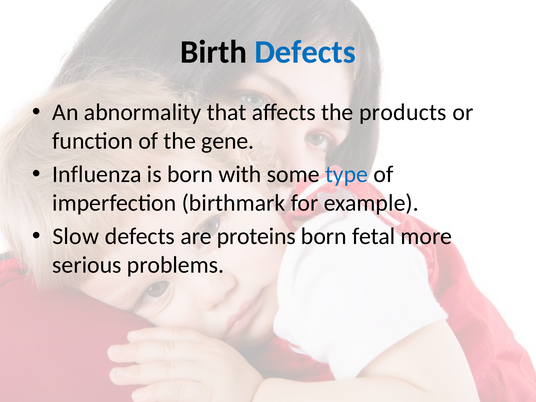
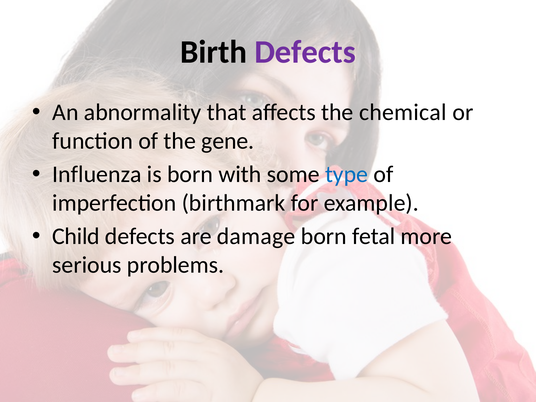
Defects at (305, 52) colour: blue -> purple
products: products -> chemical
Slow: Slow -> Child
proteins: proteins -> damage
